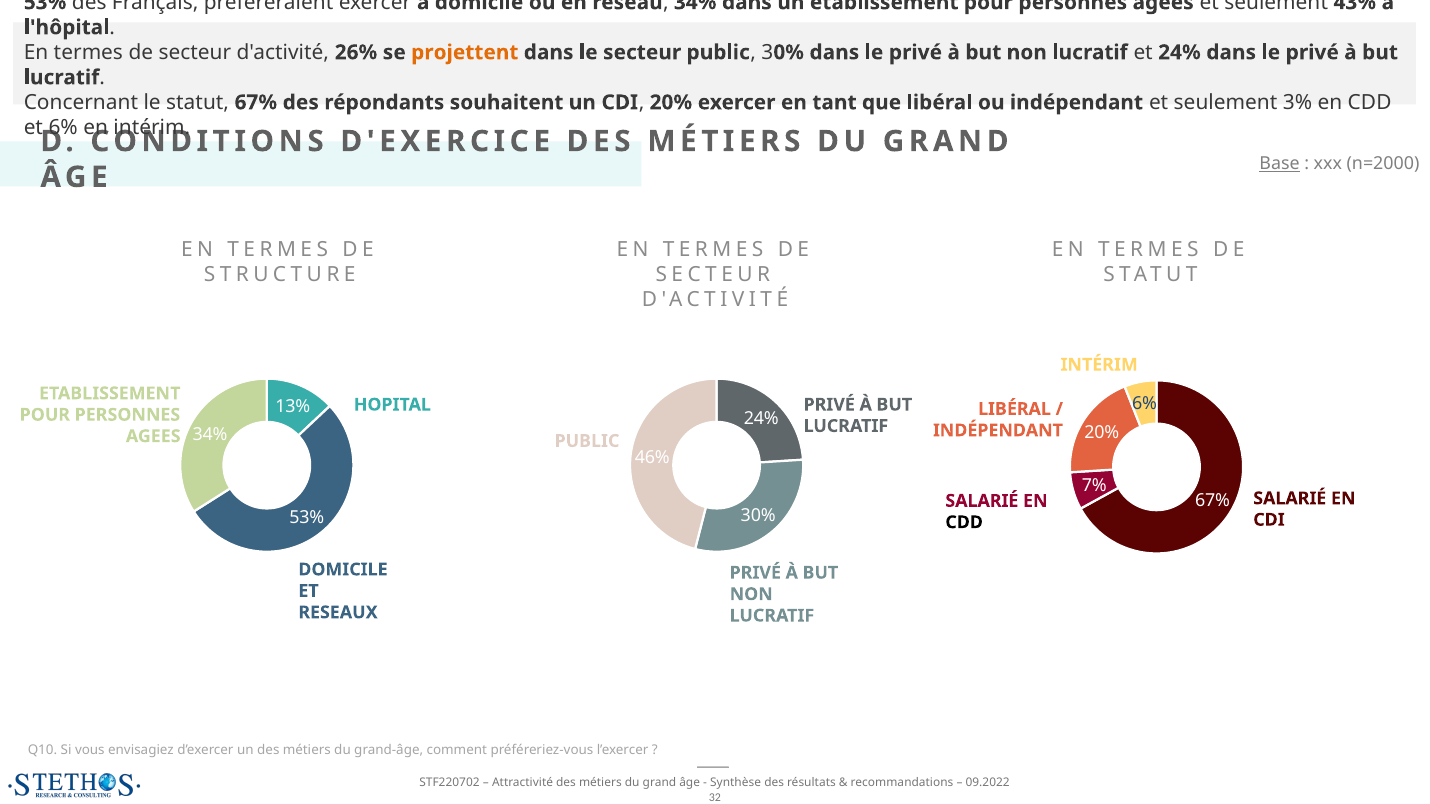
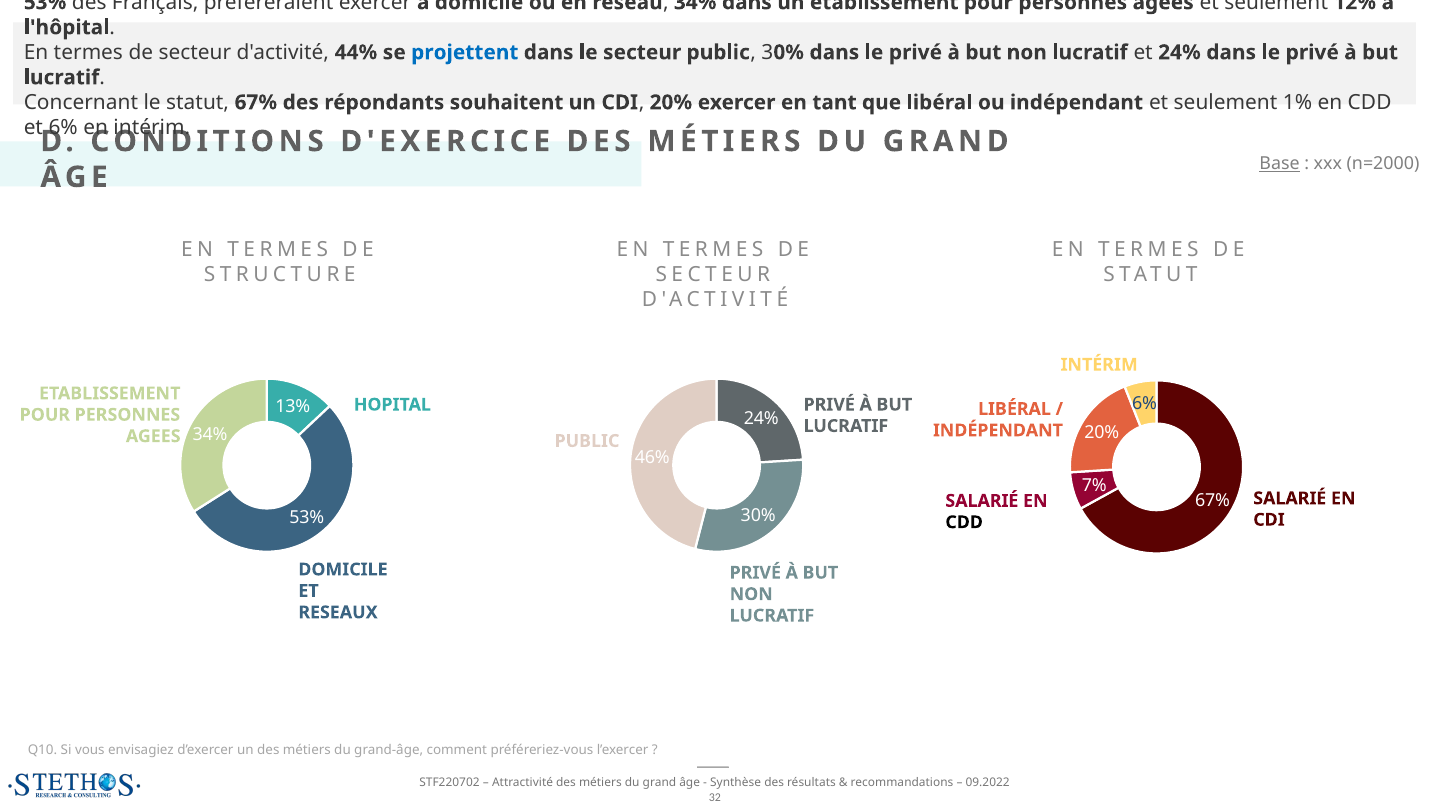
43%: 43% -> 12%
26%: 26% -> 44%
projettent colour: orange -> blue
3%: 3% -> 1%
